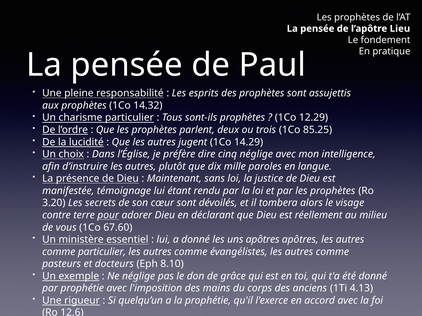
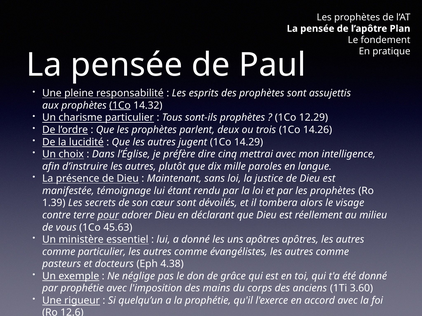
Lieu: Lieu -> Plan
1Co at (120, 106) underline: none -> present
85.25: 85.25 -> 14.26
cinq néglige: néglige -> mettrai
3.20: 3.20 -> 1.39
67.60: 67.60 -> 45.63
8.10: 8.10 -> 4.38
4.13: 4.13 -> 3.60
